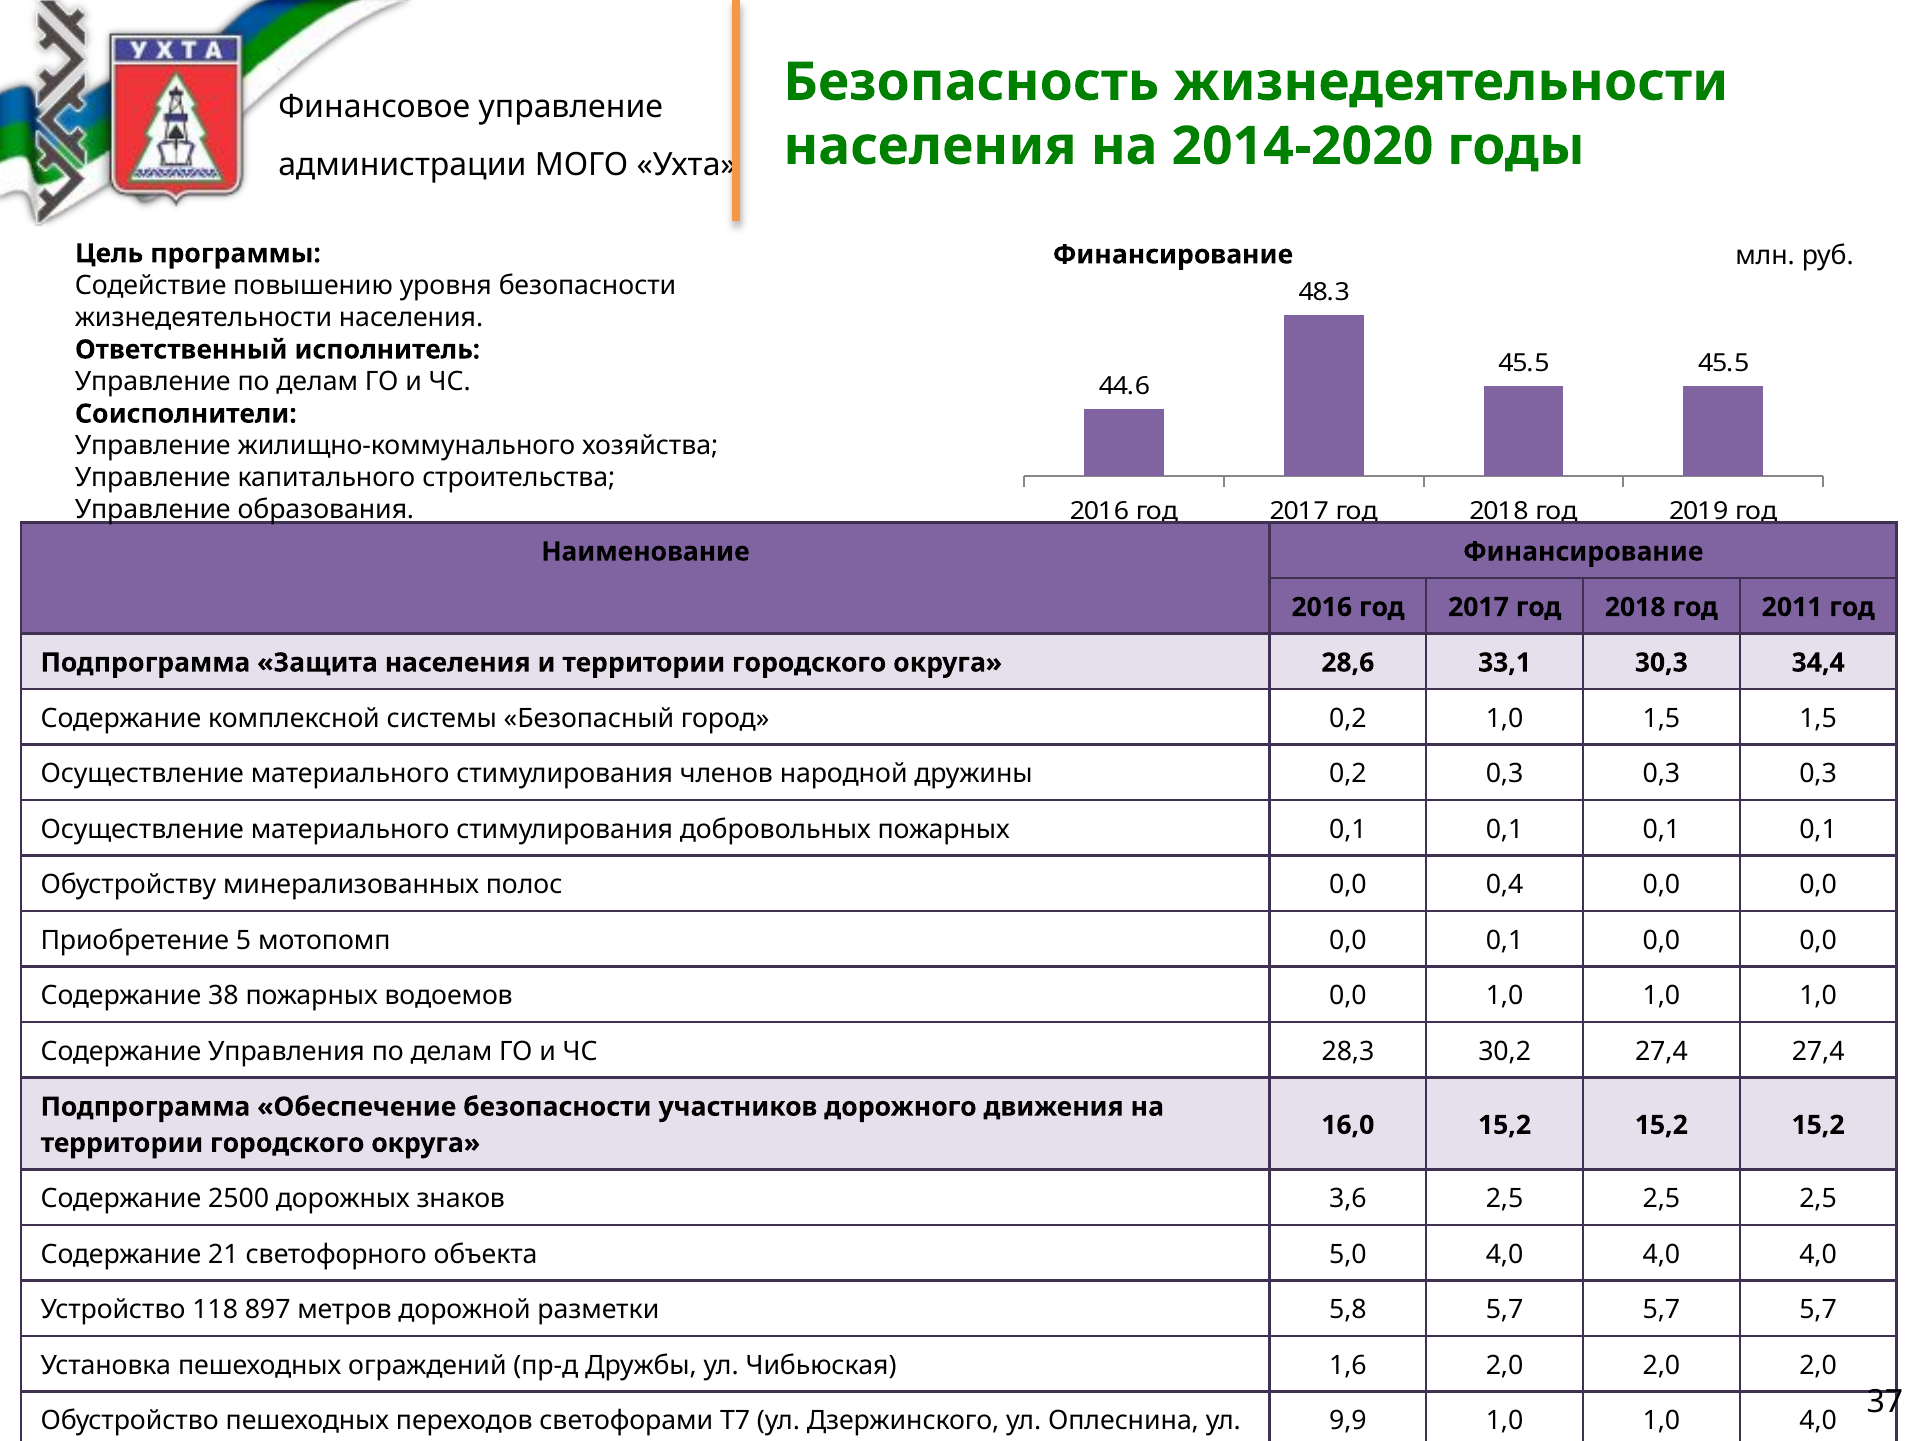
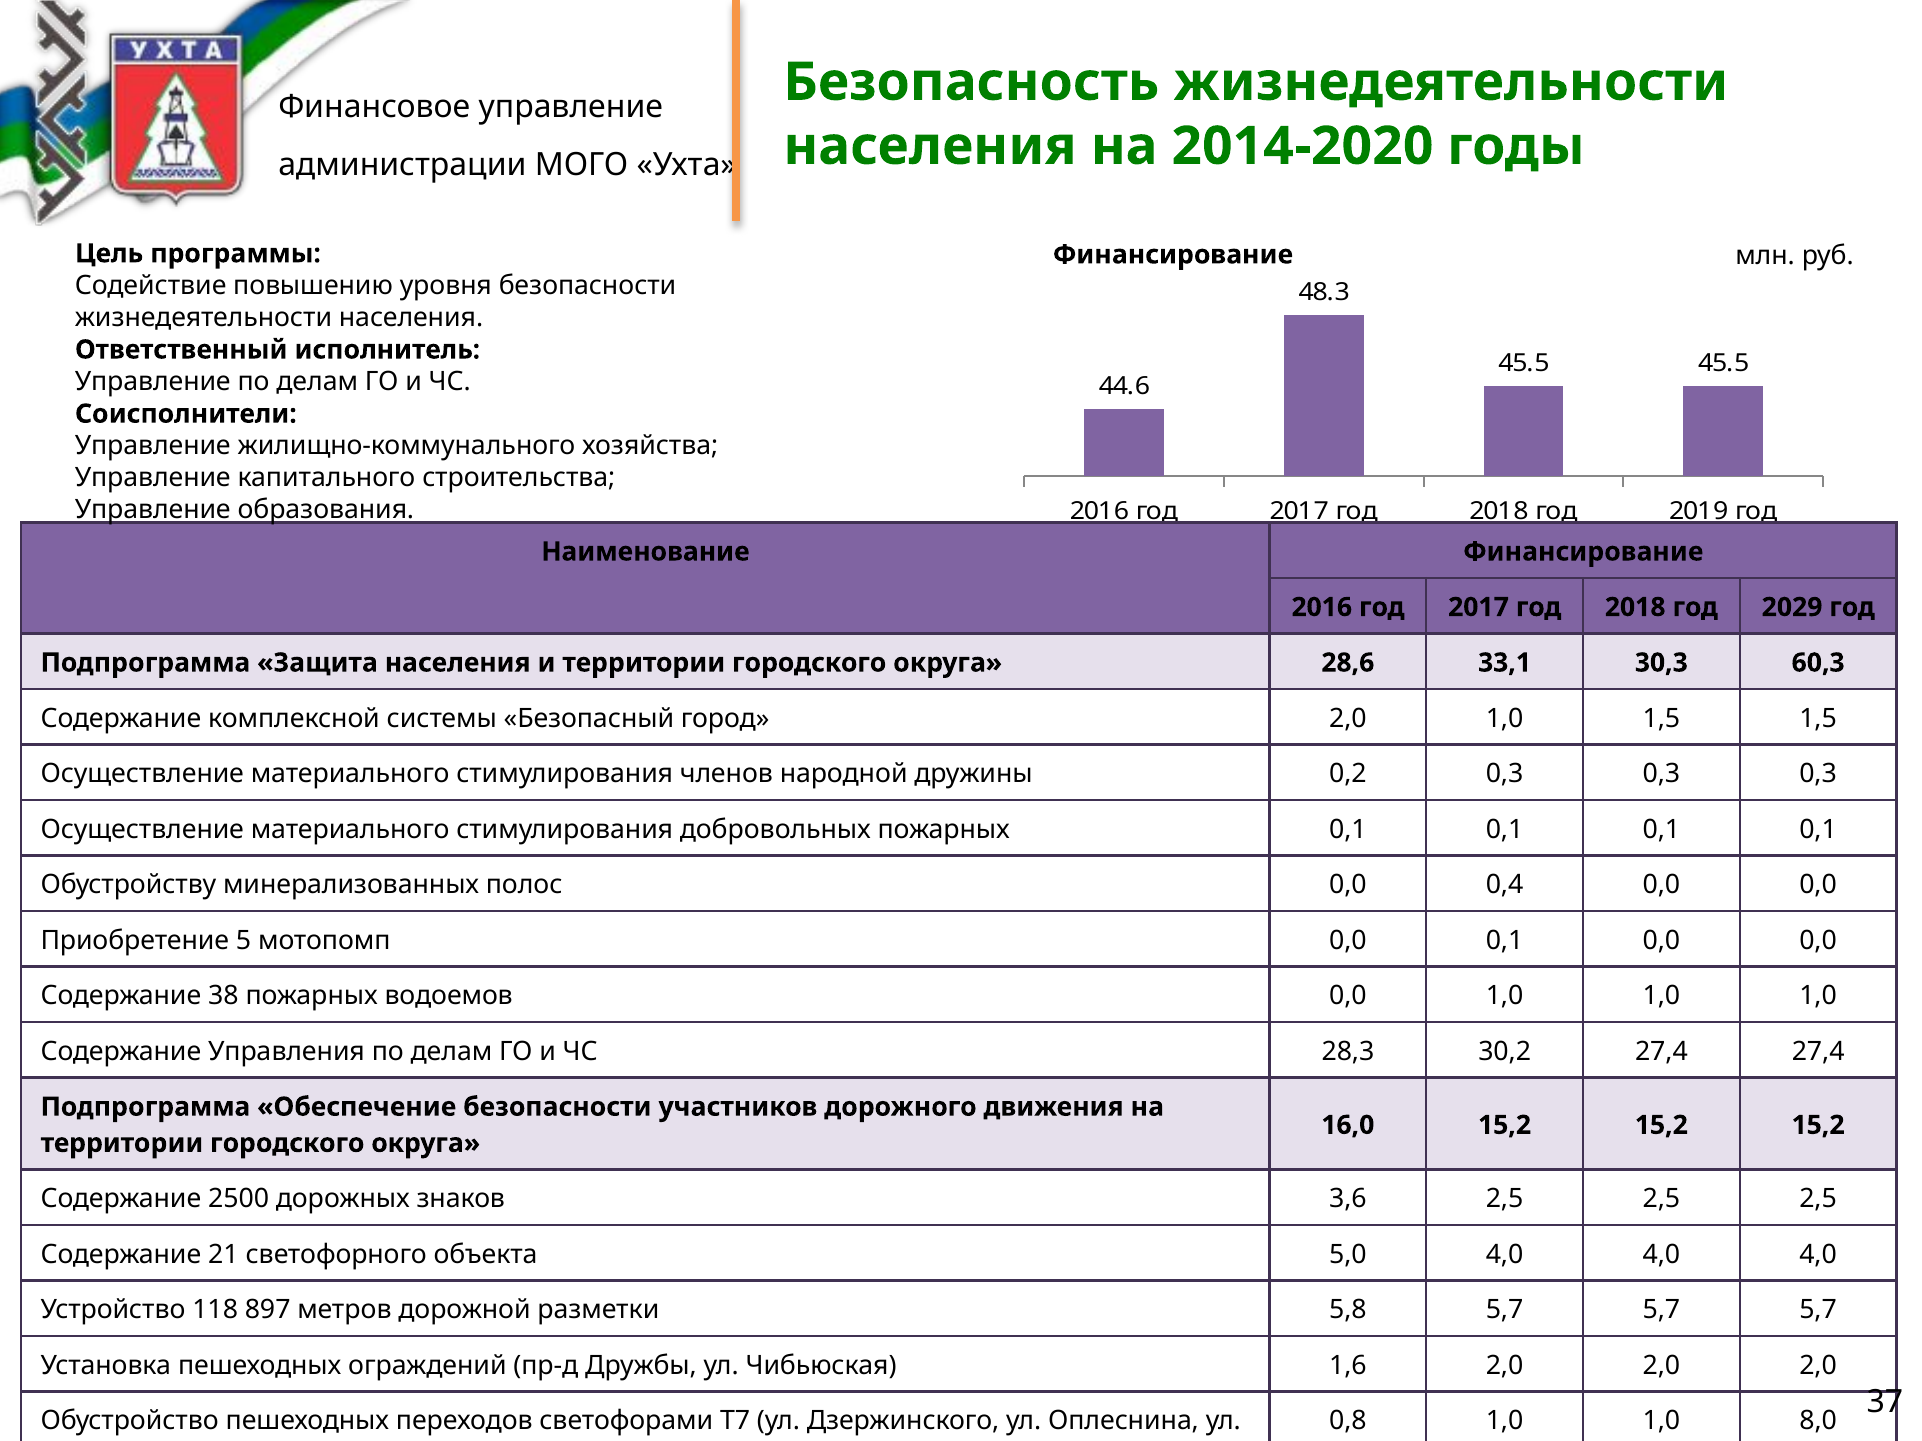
2011: 2011 -> 2029
34,4: 34,4 -> 60,3
город 0,2: 0,2 -> 2,0
9,9: 9,9 -> 0,8
1,0 4,0: 4,0 -> 8,0
